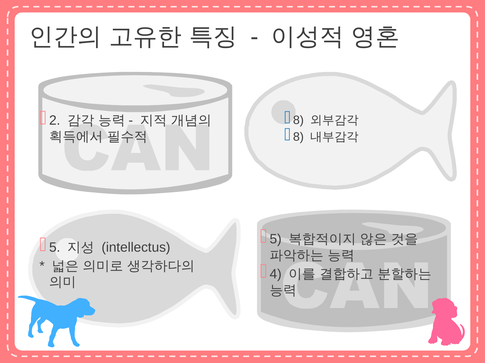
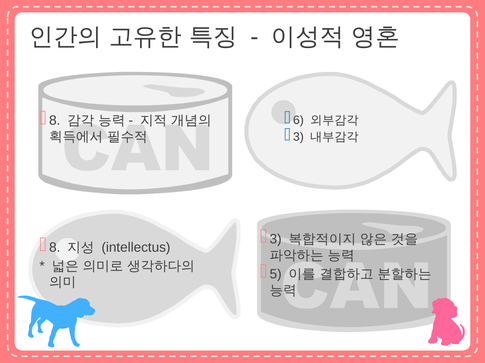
2 at (55, 121): 2 -> 8
8 at (298, 120): 8 -> 6
8 at (298, 137): 8 -> 3
5 at (276, 240): 5 -> 3
5 at (55, 248): 5 -> 8
4: 4 -> 5
